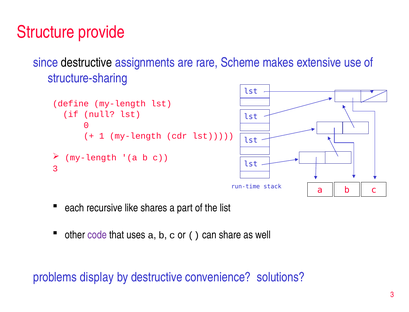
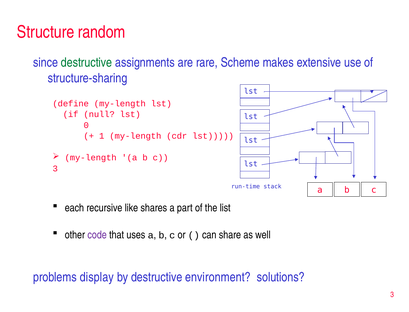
provide: provide -> random
destructive at (87, 63) colour: black -> green
convenience: convenience -> environment
